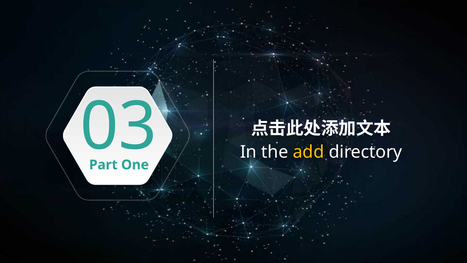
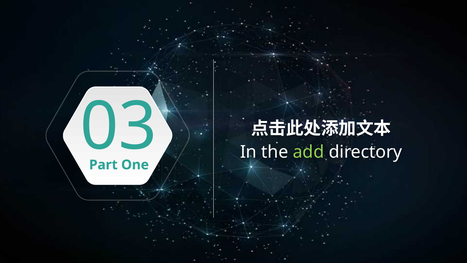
add colour: yellow -> light green
